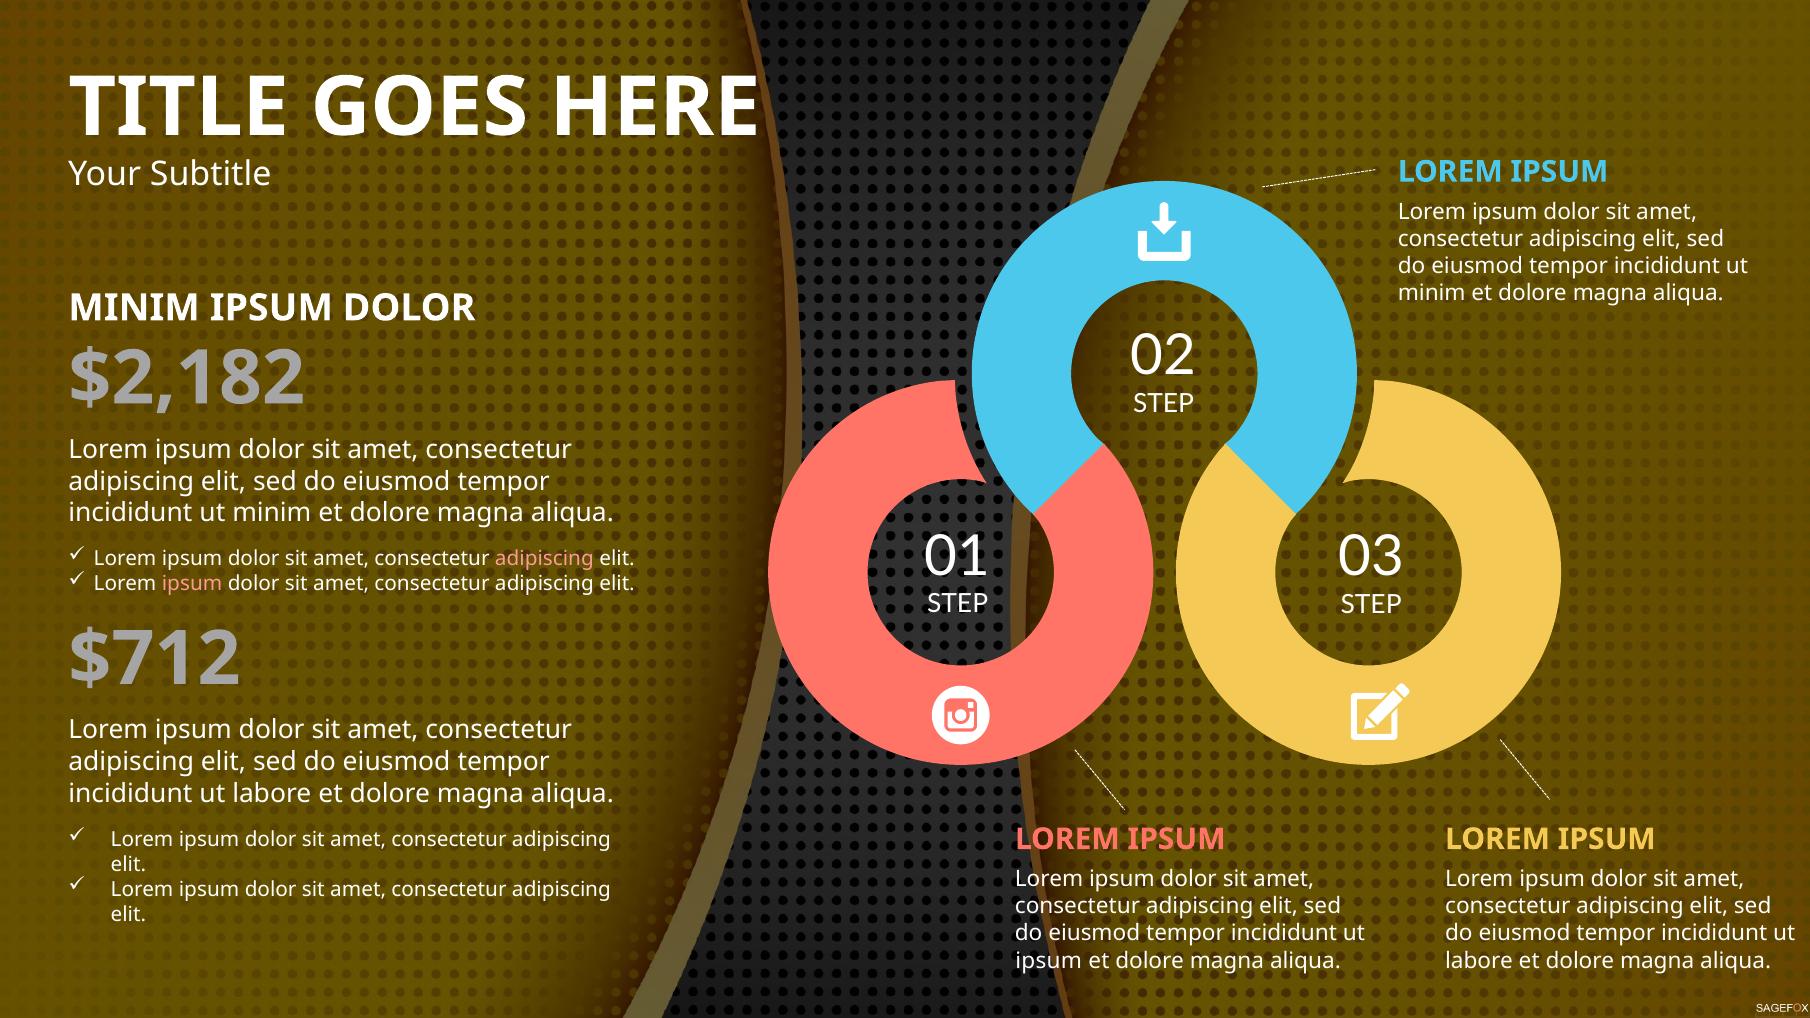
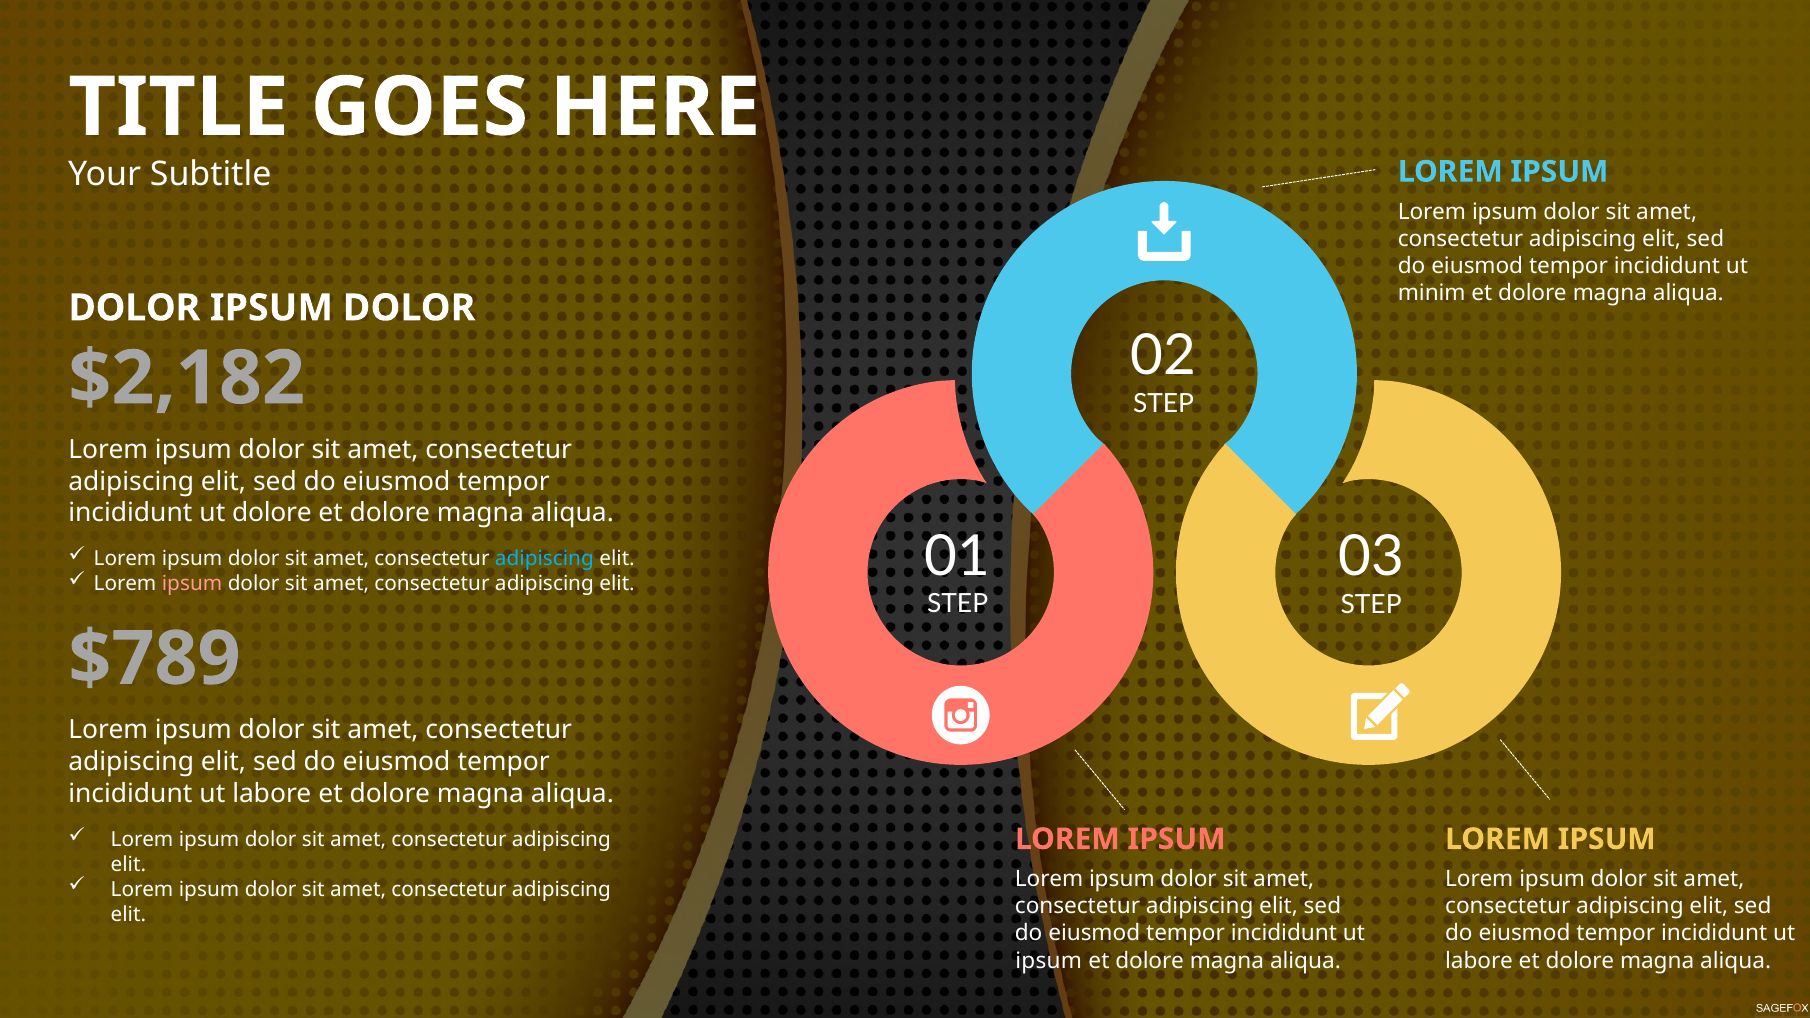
MINIM at (134, 308): MINIM -> DOLOR
minim at (272, 513): minim -> dolore
adipiscing at (544, 559) colour: pink -> light blue
$712: $712 -> $789
